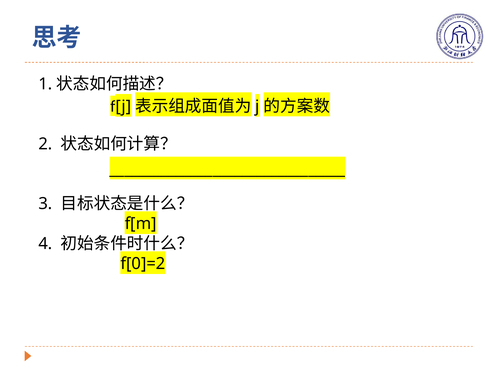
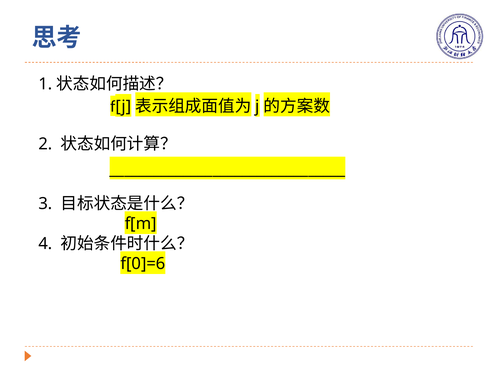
f[0]=2: f[0]=2 -> f[0]=6
